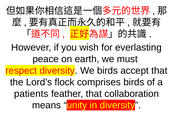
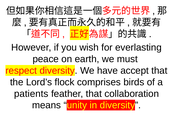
We birds: birds -> have
